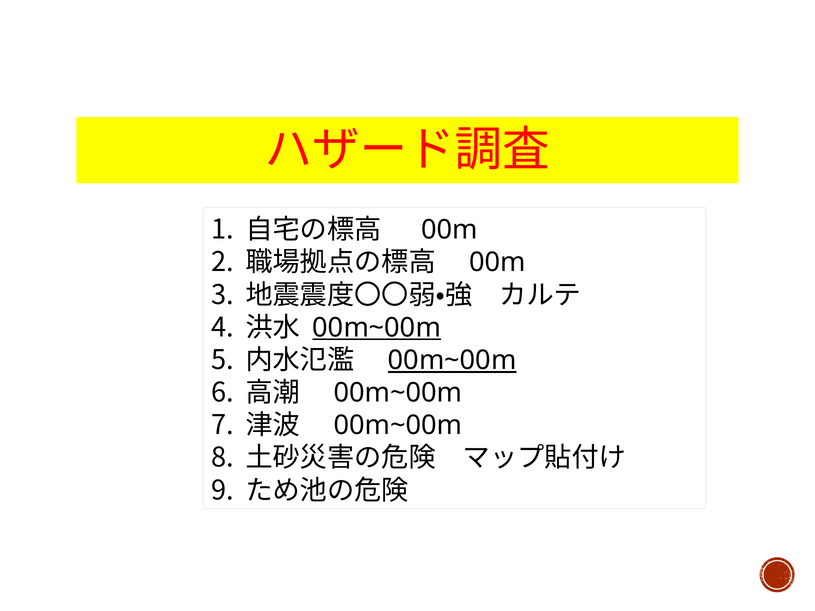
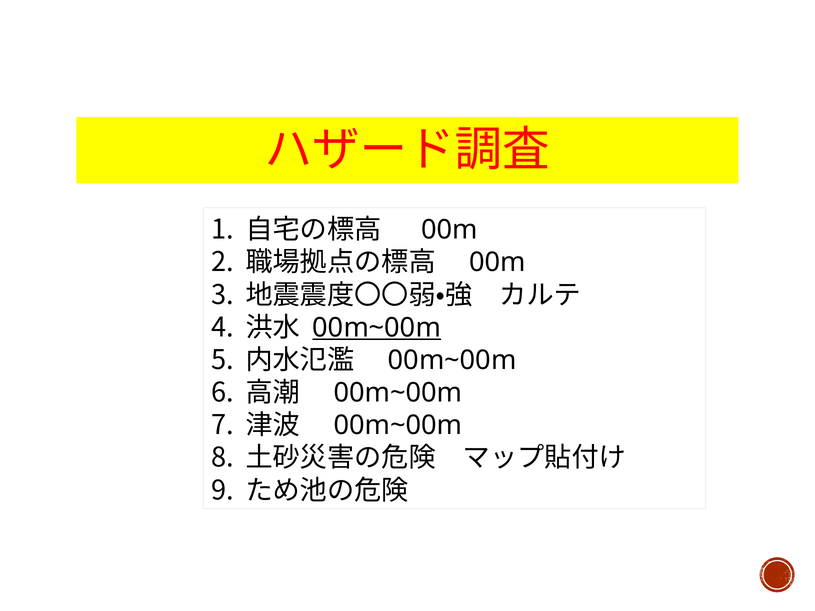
00m~00m at (452, 360) underline: present -> none
